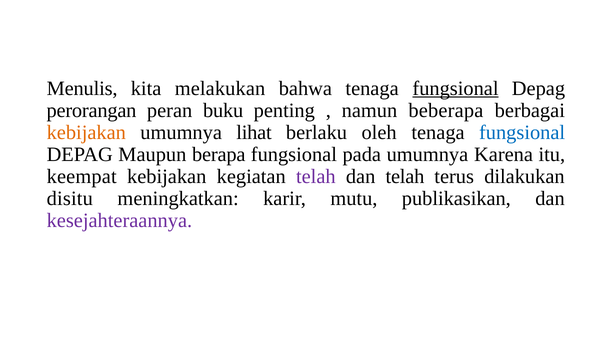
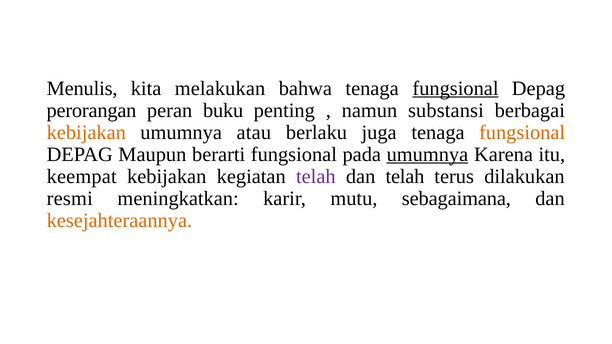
beberapa: beberapa -> substansi
lihat: lihat -> atau
oleh: oleh -> juga
fungsional at (522, 132) colour: blue -> orange
berapa: berapa -> berarti
umumnya at (427, 154) underline: none -> present
disitu: disitu -> resmi
publikasikan: publikasikan -> sebagaimana
kesejahteraannya colour: purple -> orange
